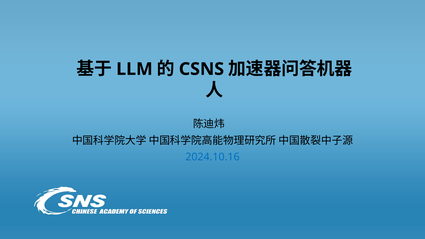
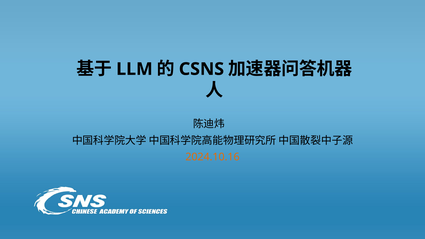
2024.10.16 colour: blue -> orange
